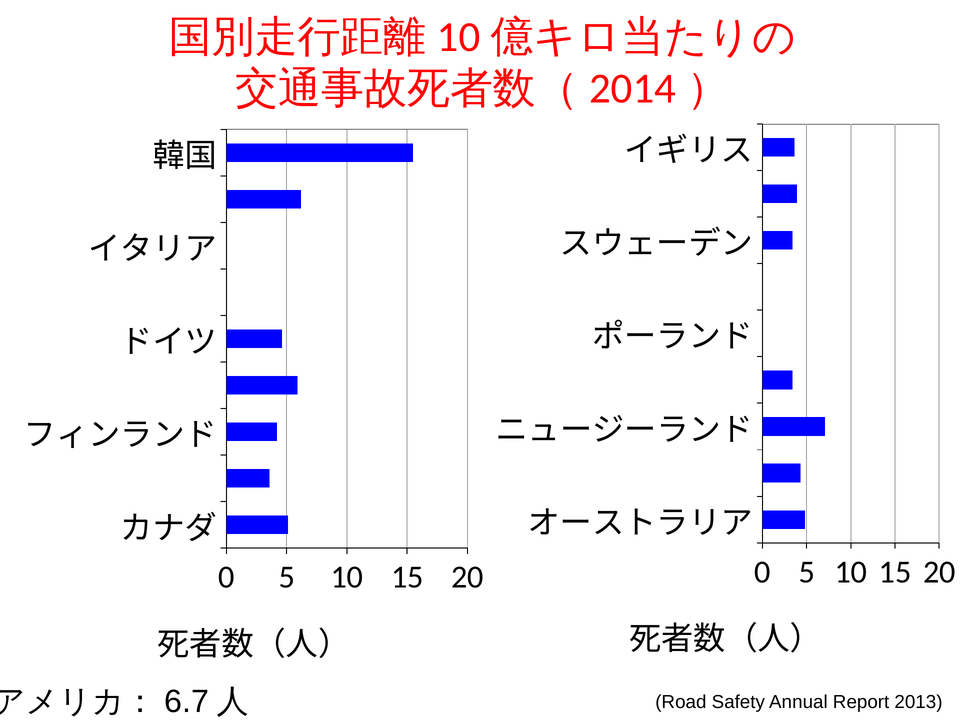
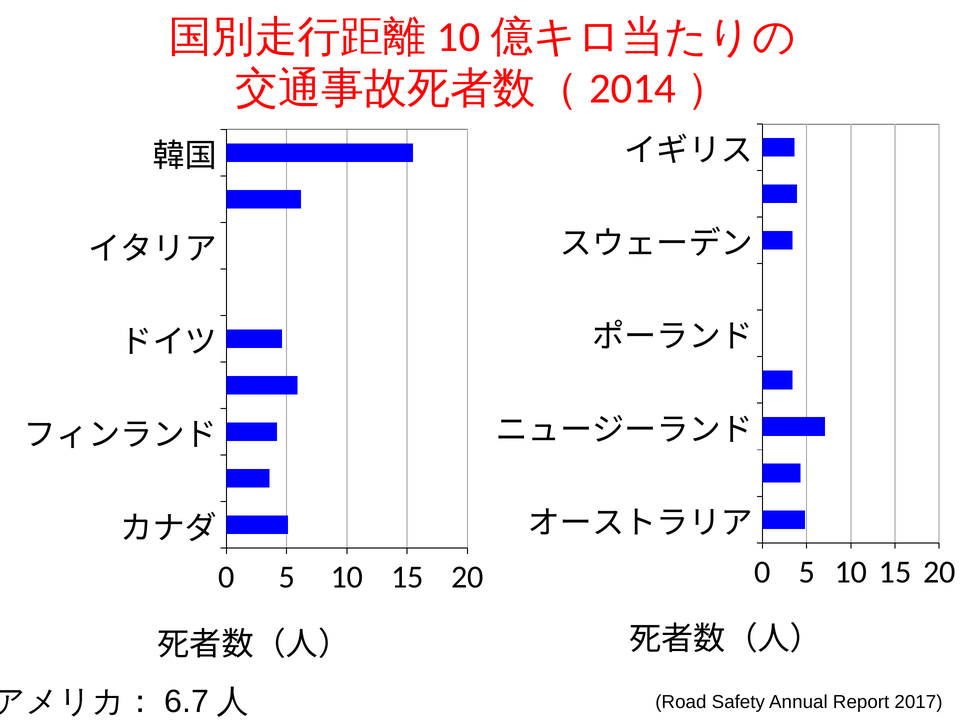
2013: 2013 -> 2017
